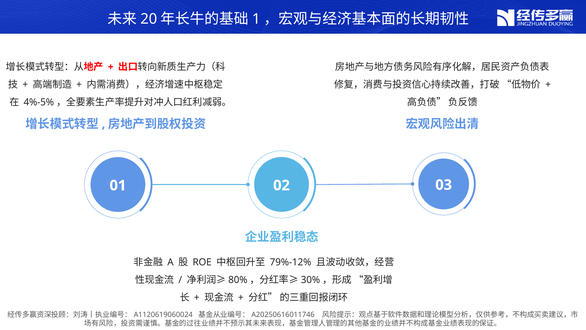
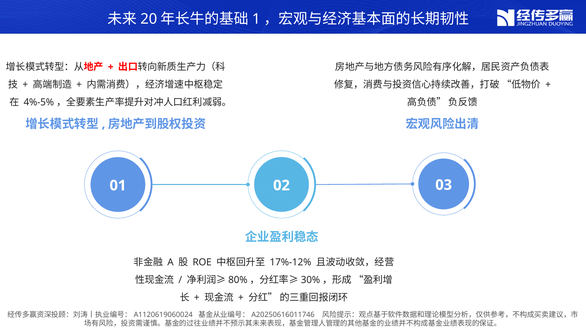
79%-12%: 79%-12% -> 17%-12%
